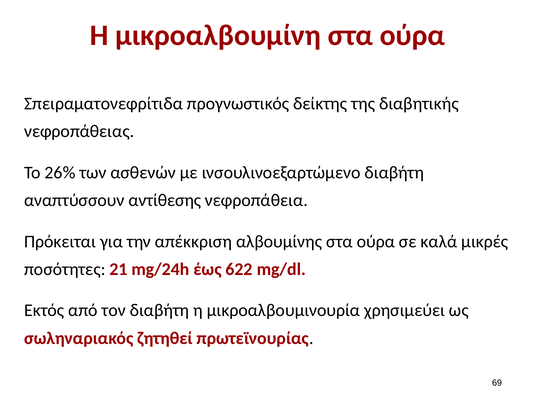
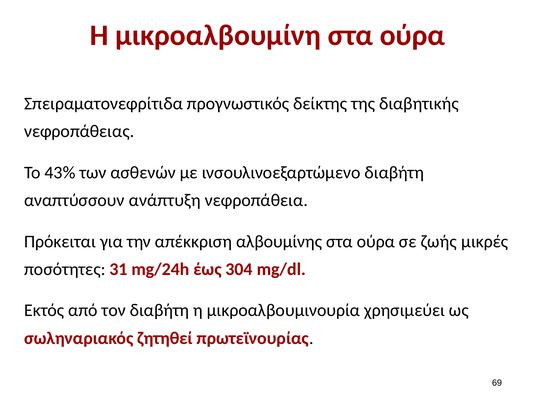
26%: 26% -> 43%
αντίθεσης: αντίθεσης -> ανάπτυξη
καλά: καλά -> ζωής
21: 21 -> 31
622: 622 -> 304
